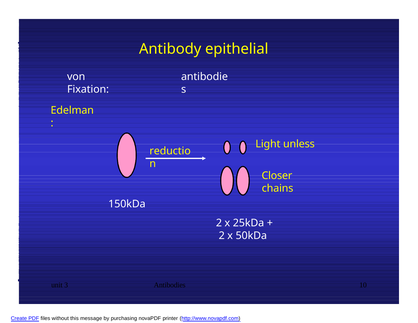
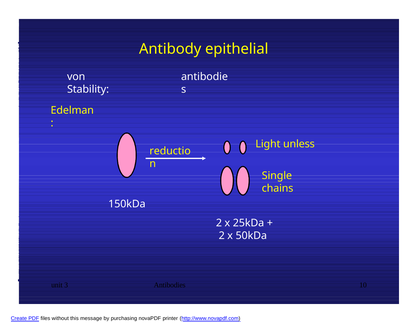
Fixation: Fixation -> Stability
Closer: Closer -> Single
